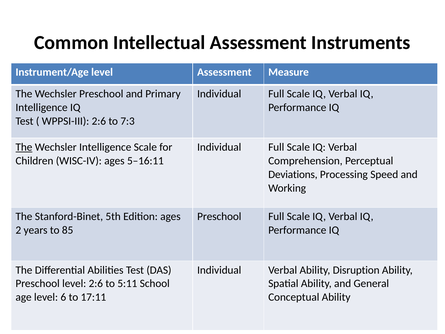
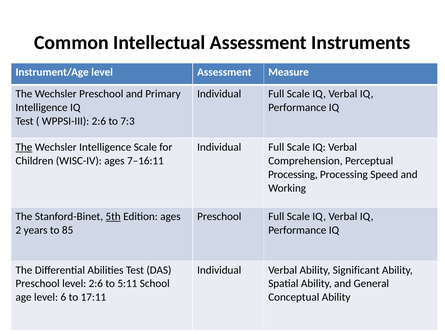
5–16:11: 5–16:11 -> 7–16:11
Deviations at (293, 174): Deviations -> Processing
5th underline: none -> present
Disruption: Disruption -> Significant
